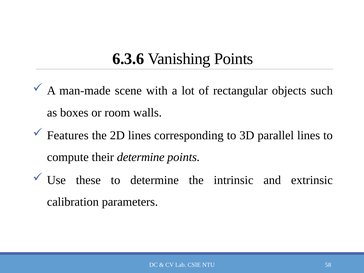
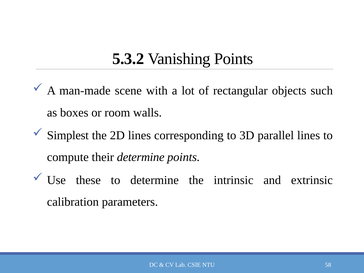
6.3.6: 6.3.6 -> 5.3.2
Features: Features -> Simplest
